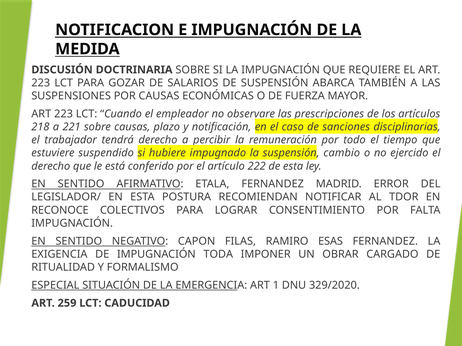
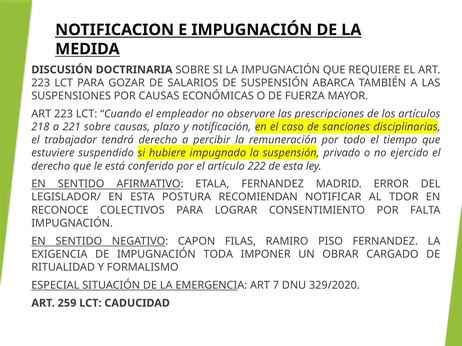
cambio: cambio -> privado
ESAS: ESAS -> PISO
1: 1 -> 7
